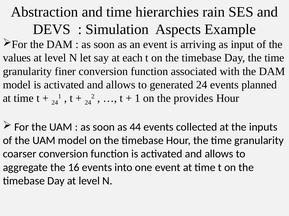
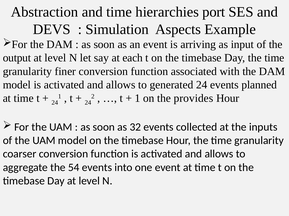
rain: rain -> port
values: values -> output
44: 44 -> 32
16: 16 -> 54
